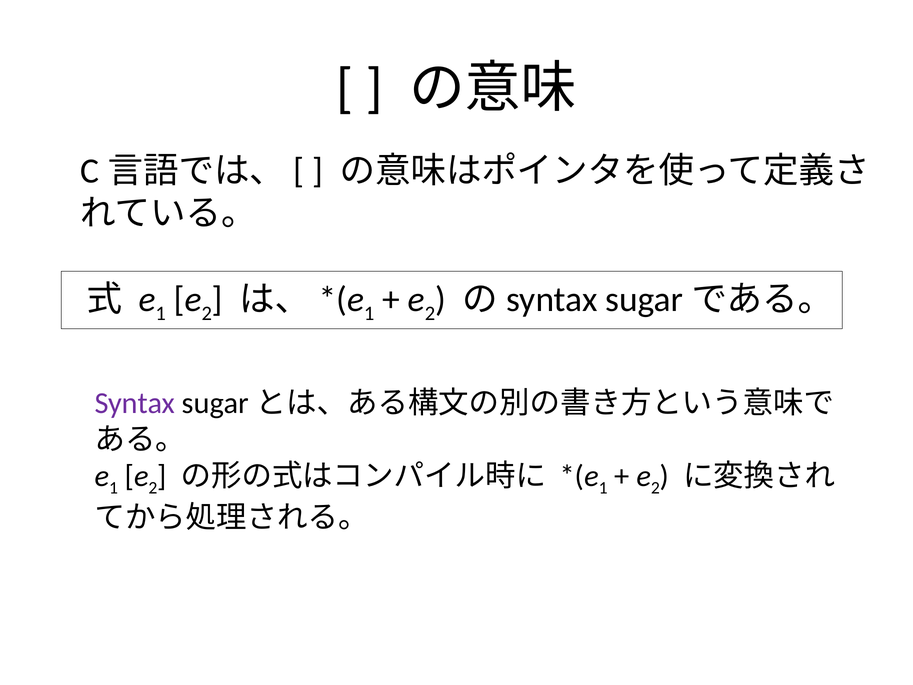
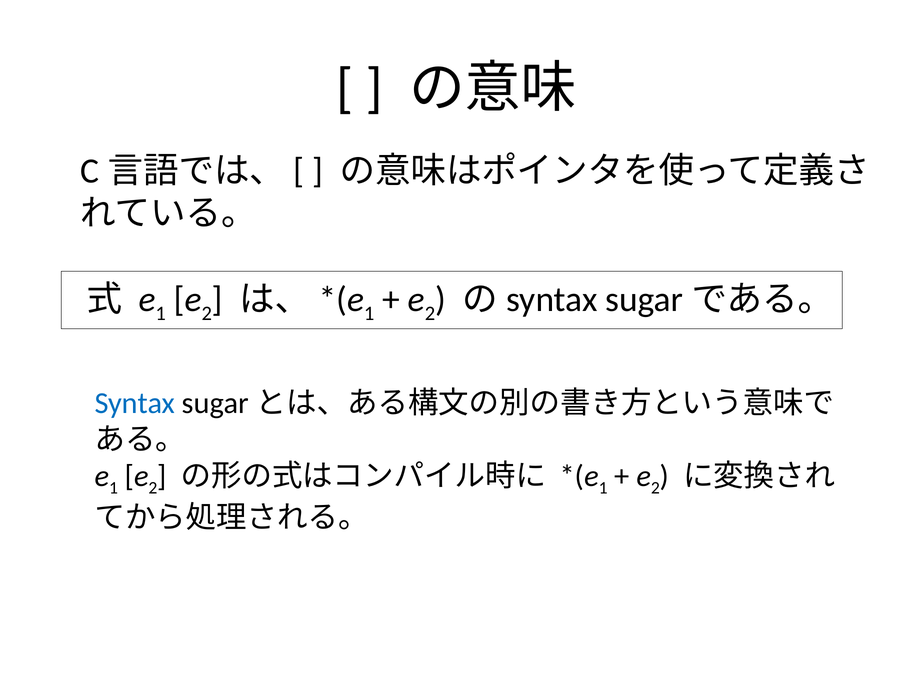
Syntax colour: purple -> blue
